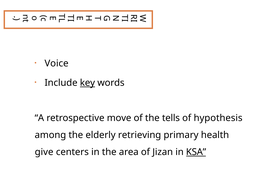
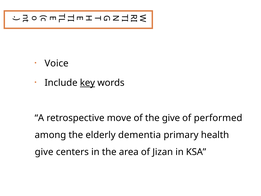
the tells: tells -> give
hypothesis: hypothesis -> performed
retrieving: retrieving -> dementia
KSA underline: present -> none
